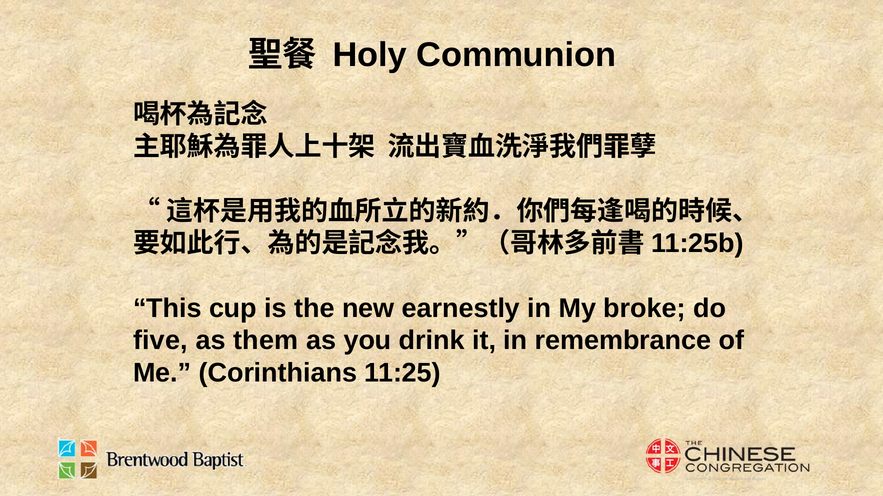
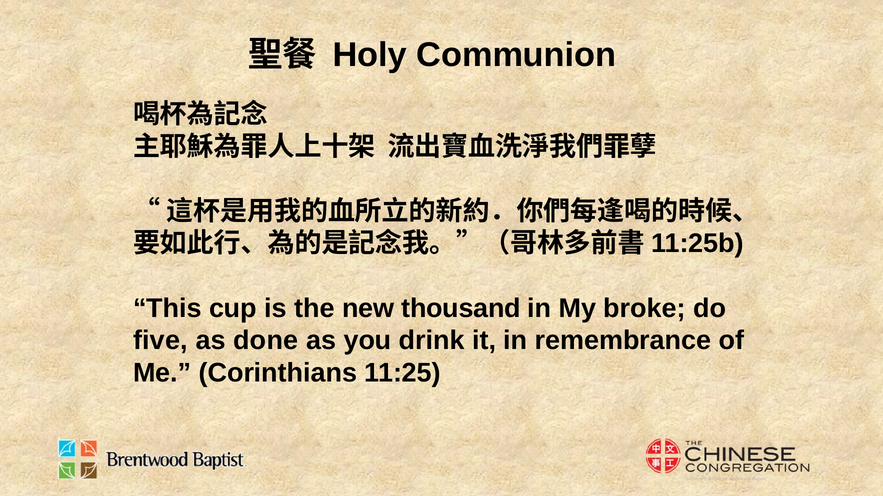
earnestly: earnestly -> thousand
them: them -> done
